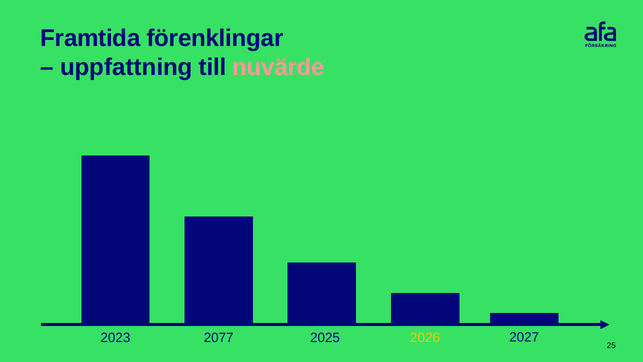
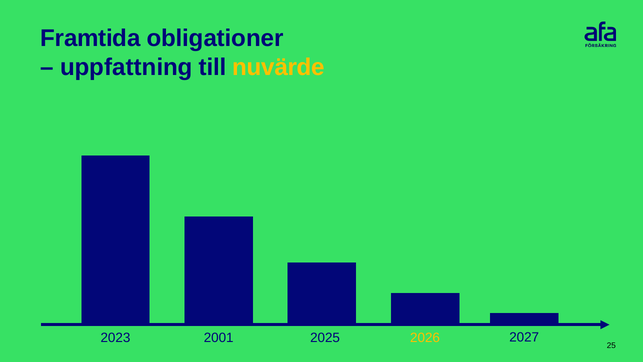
förenklingar: förenklingar -> obligationer
nuvärde colour: pink -> yellow
2077: 2077 -> 2001
